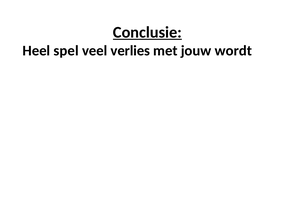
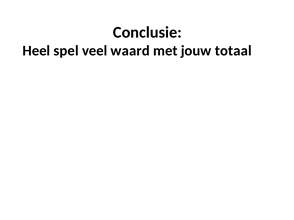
Conclusie underline: present -> none
verlies: verlies -> waard
wordt: wordt -> totaal
